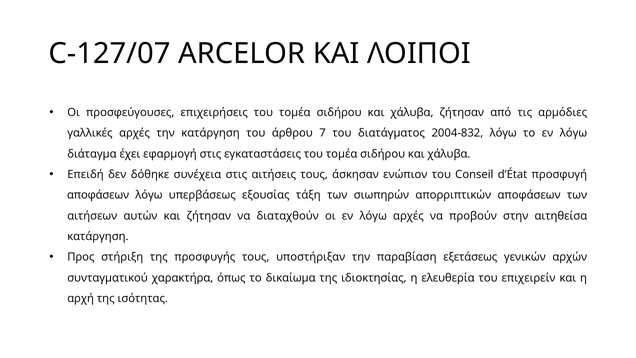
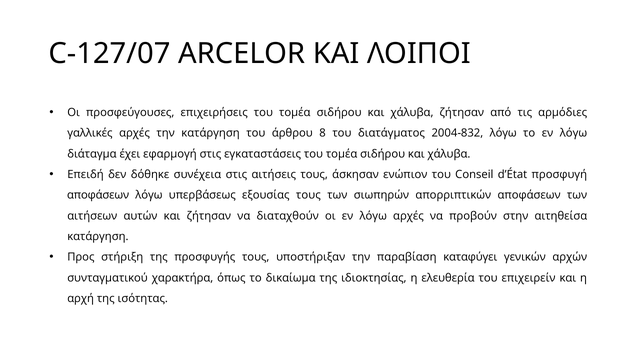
7: 7 -> 8
εξουσίας τάξη: τάξη -> τους
εξετάσεως: εξετάσεως -> καταφύγει
